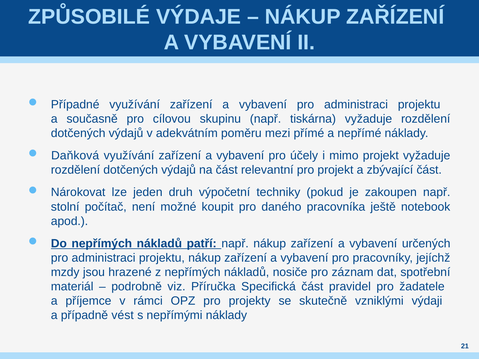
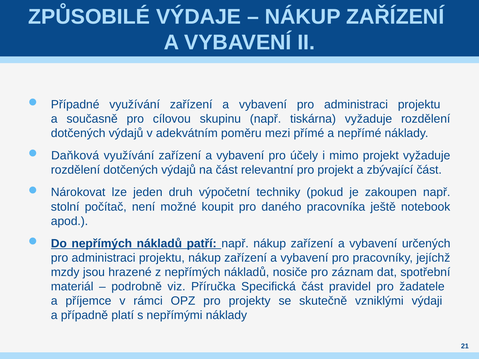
vést: vést -> platí
